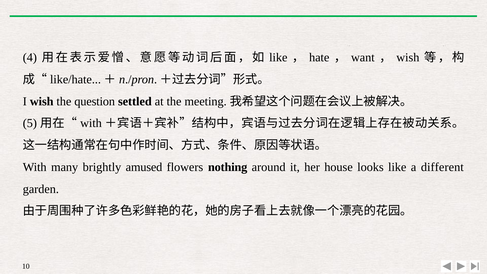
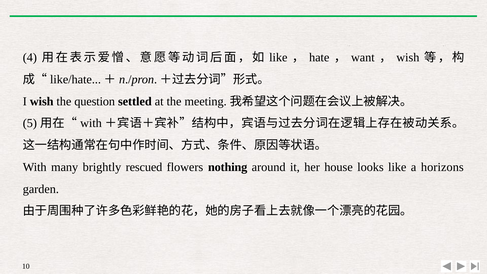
amused: amused -> rescued
different: different -> horizons
